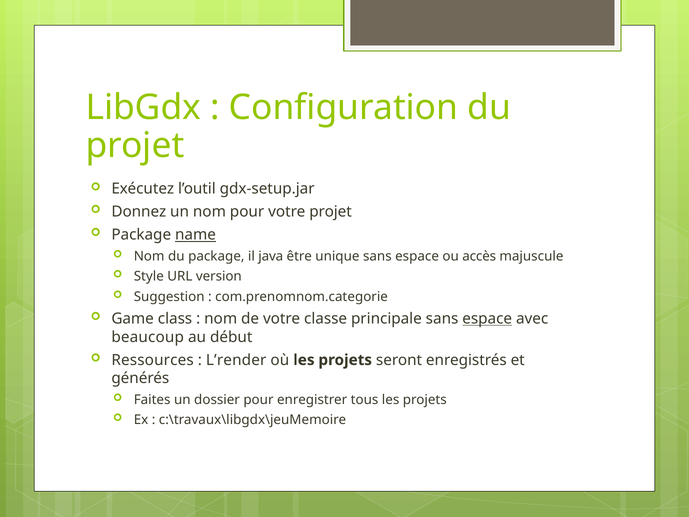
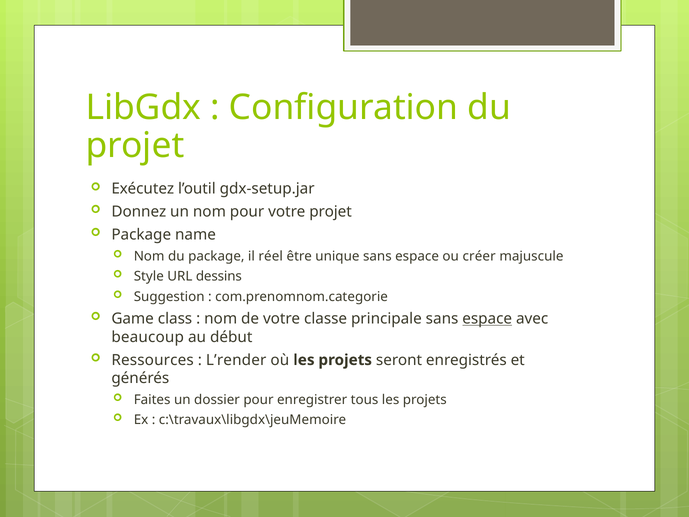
name underline: present -> none
java: java -> réel
accès: accès -> créer
version: version -> dessins
